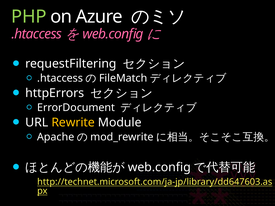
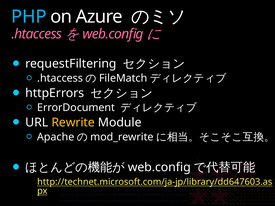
PHP colour: light green -> light blue
